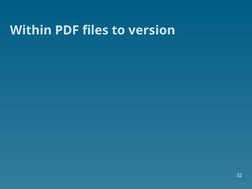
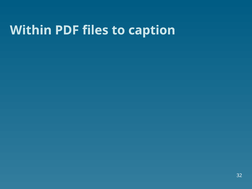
version: version -> caption
